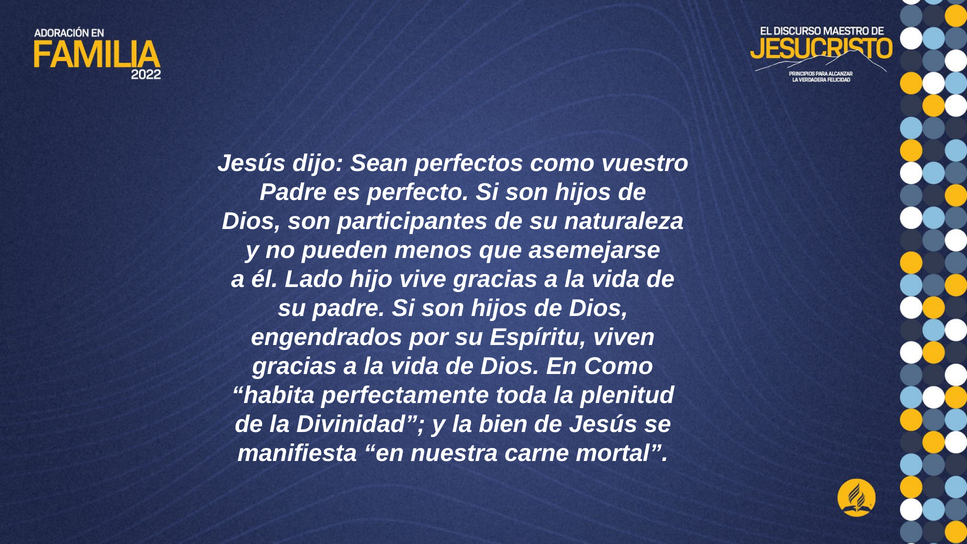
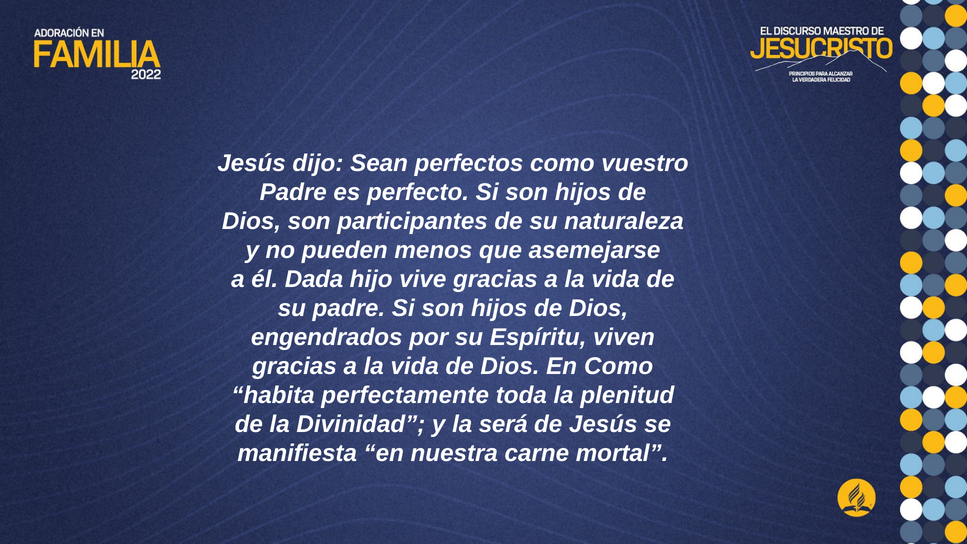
Lado: Lado -> Dada
bien: bien -> será
